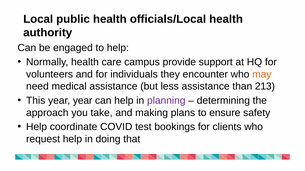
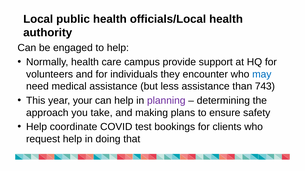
may colour: orange -> blue
213: 213 -> 743
year year: year -> your
